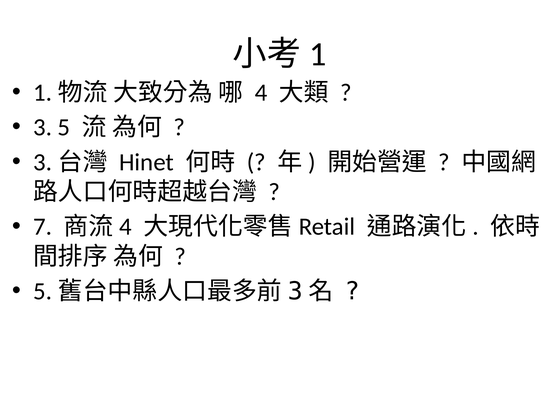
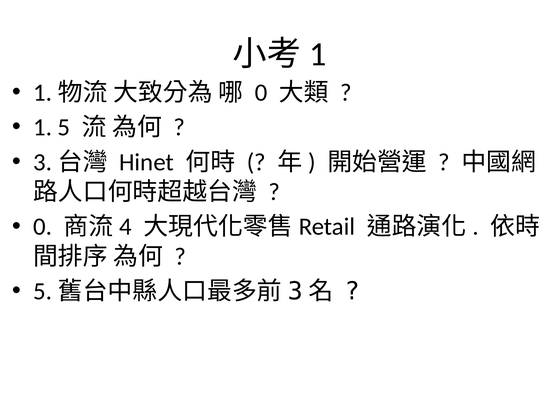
4 at (261, 93): 4 -> 0
3: 3 -> 1
7 at (43, 227): 7 -> 0
